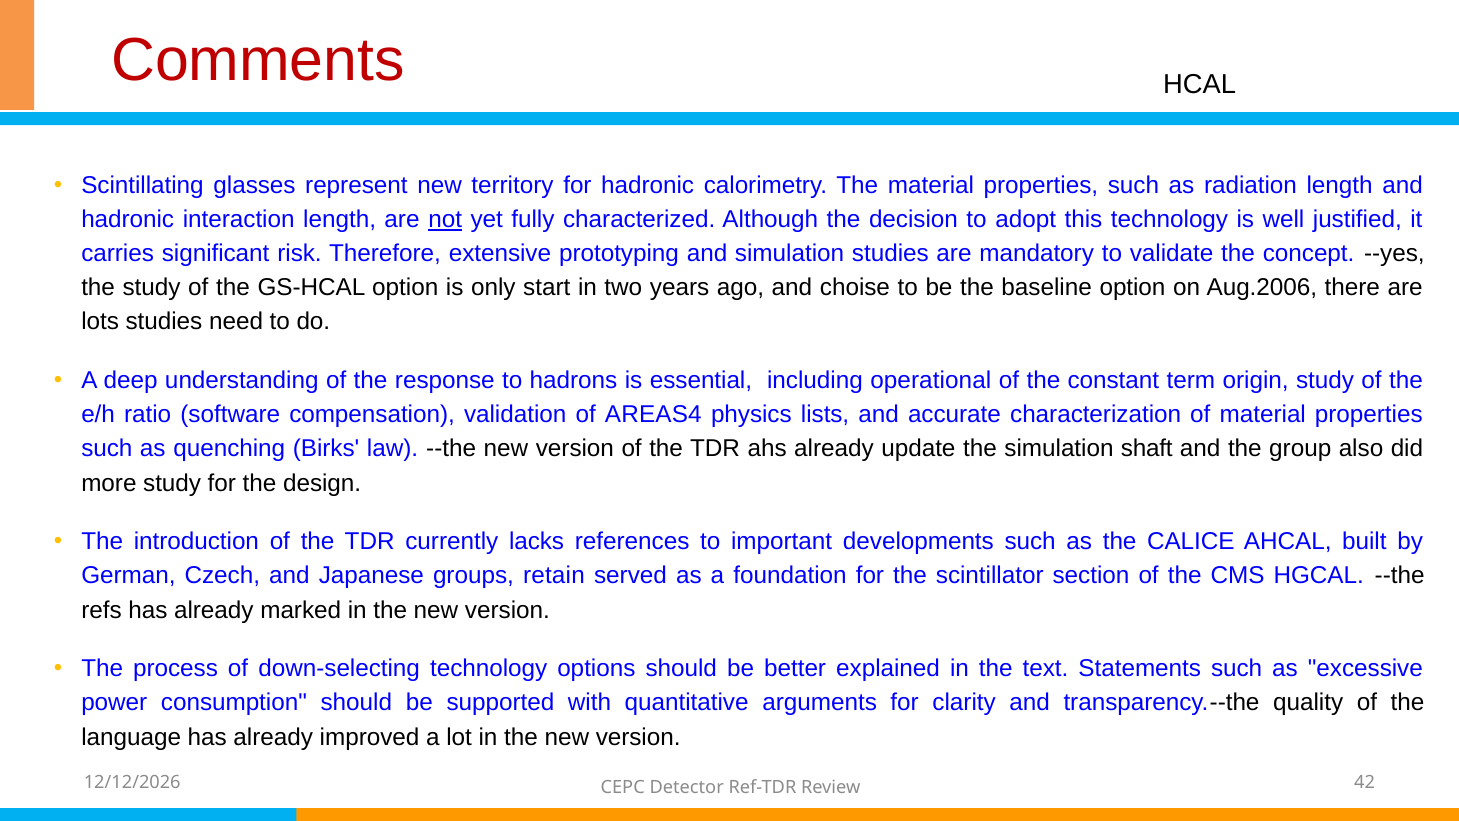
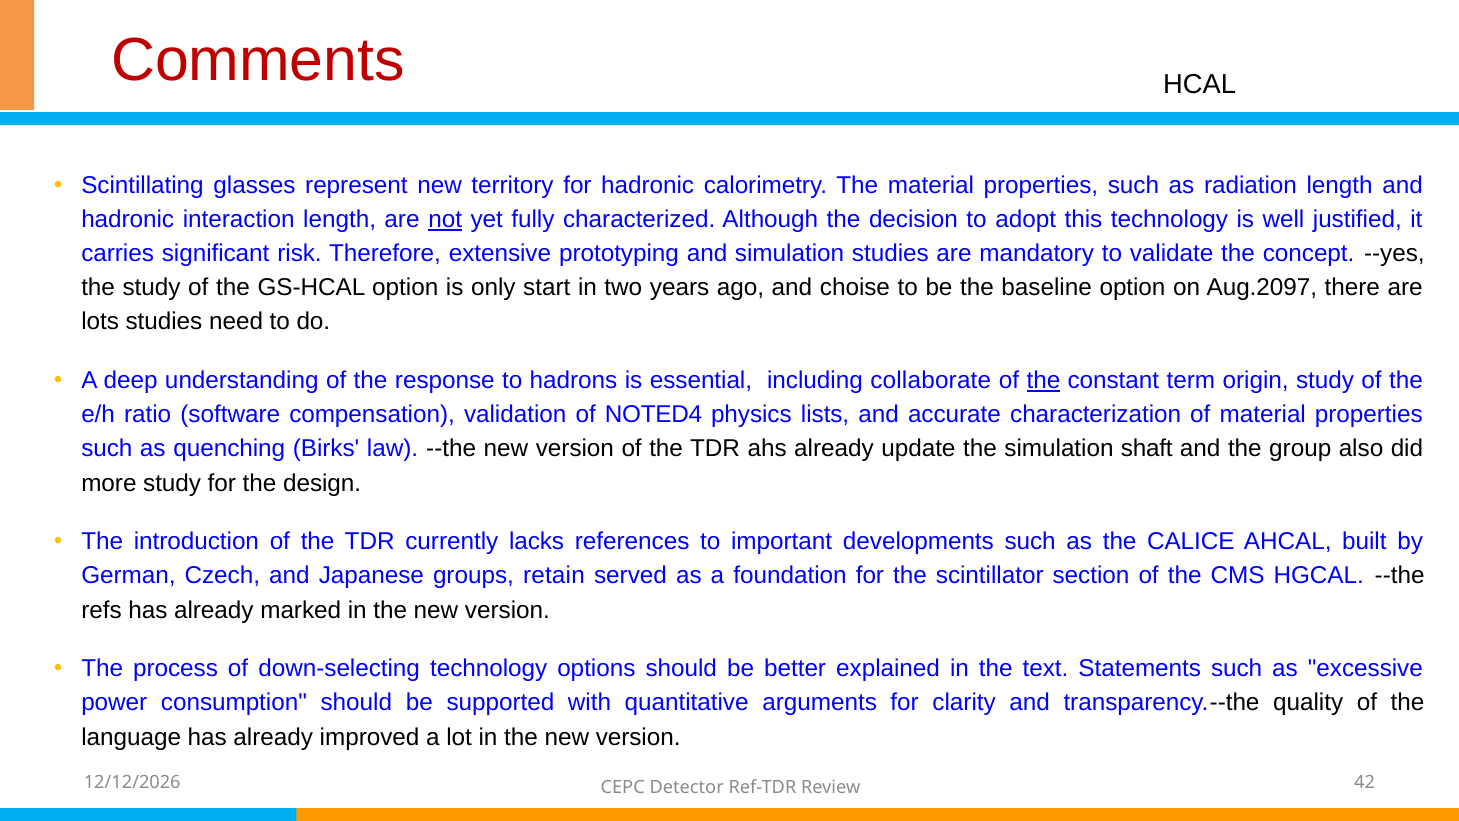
Aug.2006: Aug.2006 -> Aug.2097
operational: operational -> collaborate
the at (1043, 381) underline: none -> present
AREAS4: AREAS4 -> NOTED4
